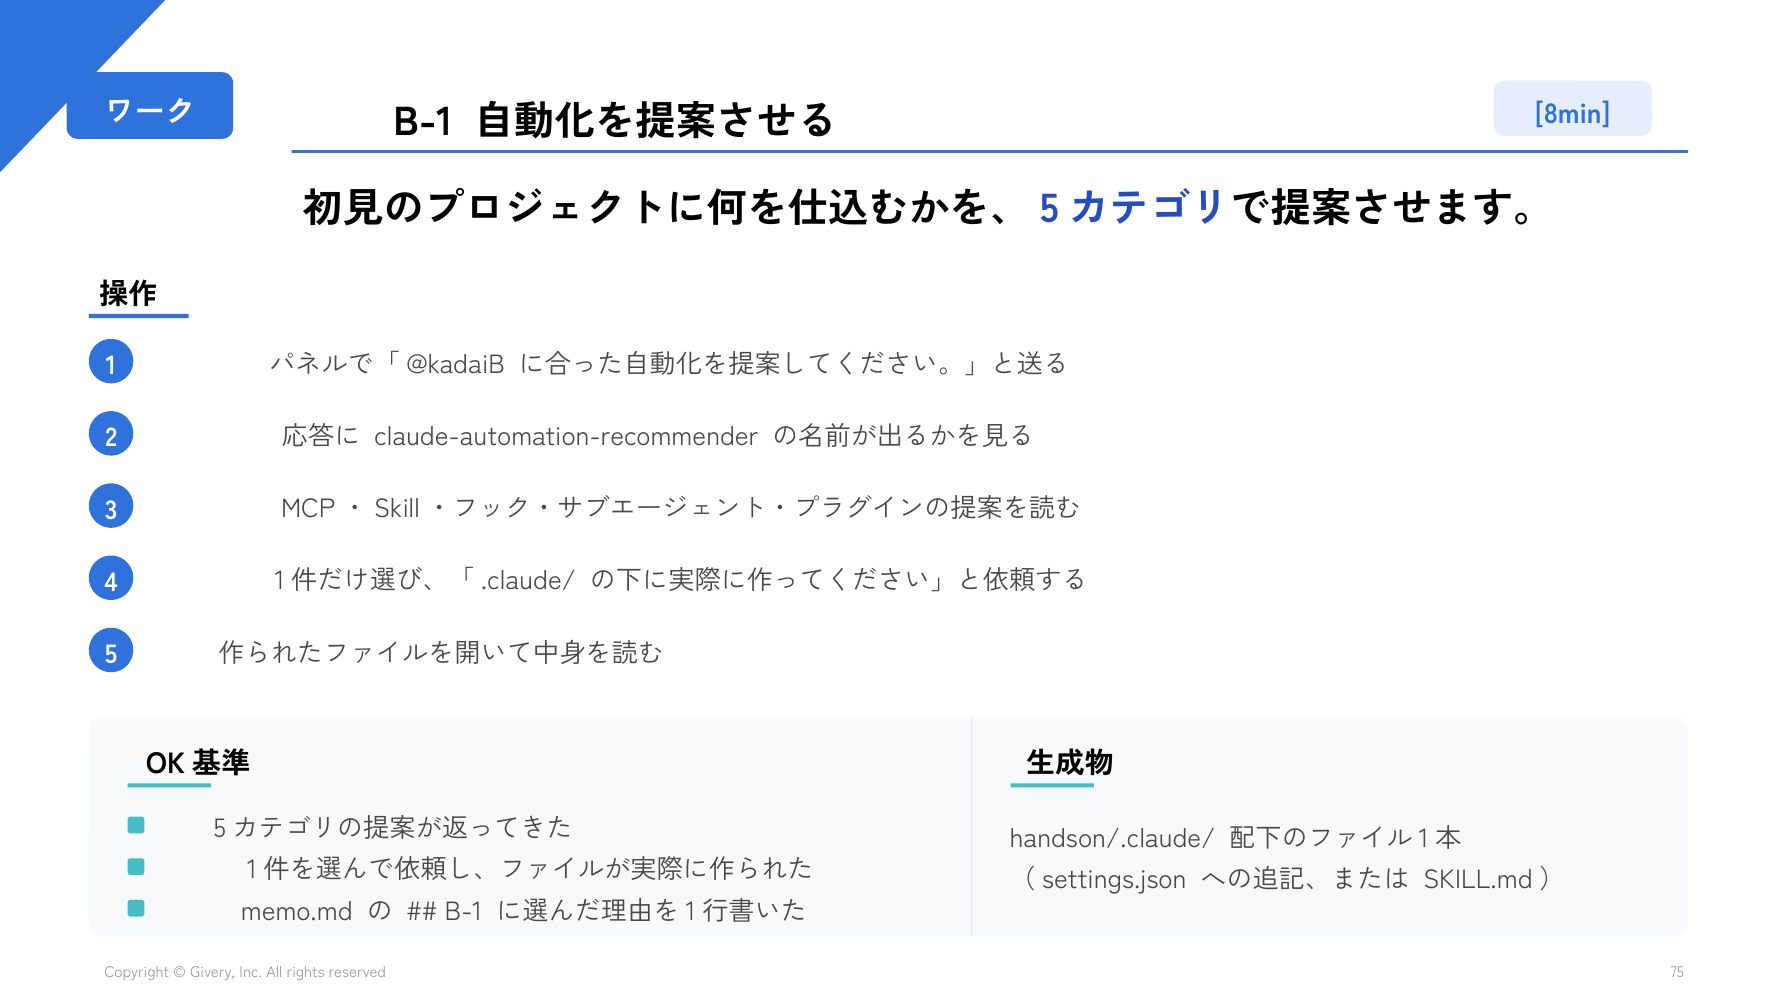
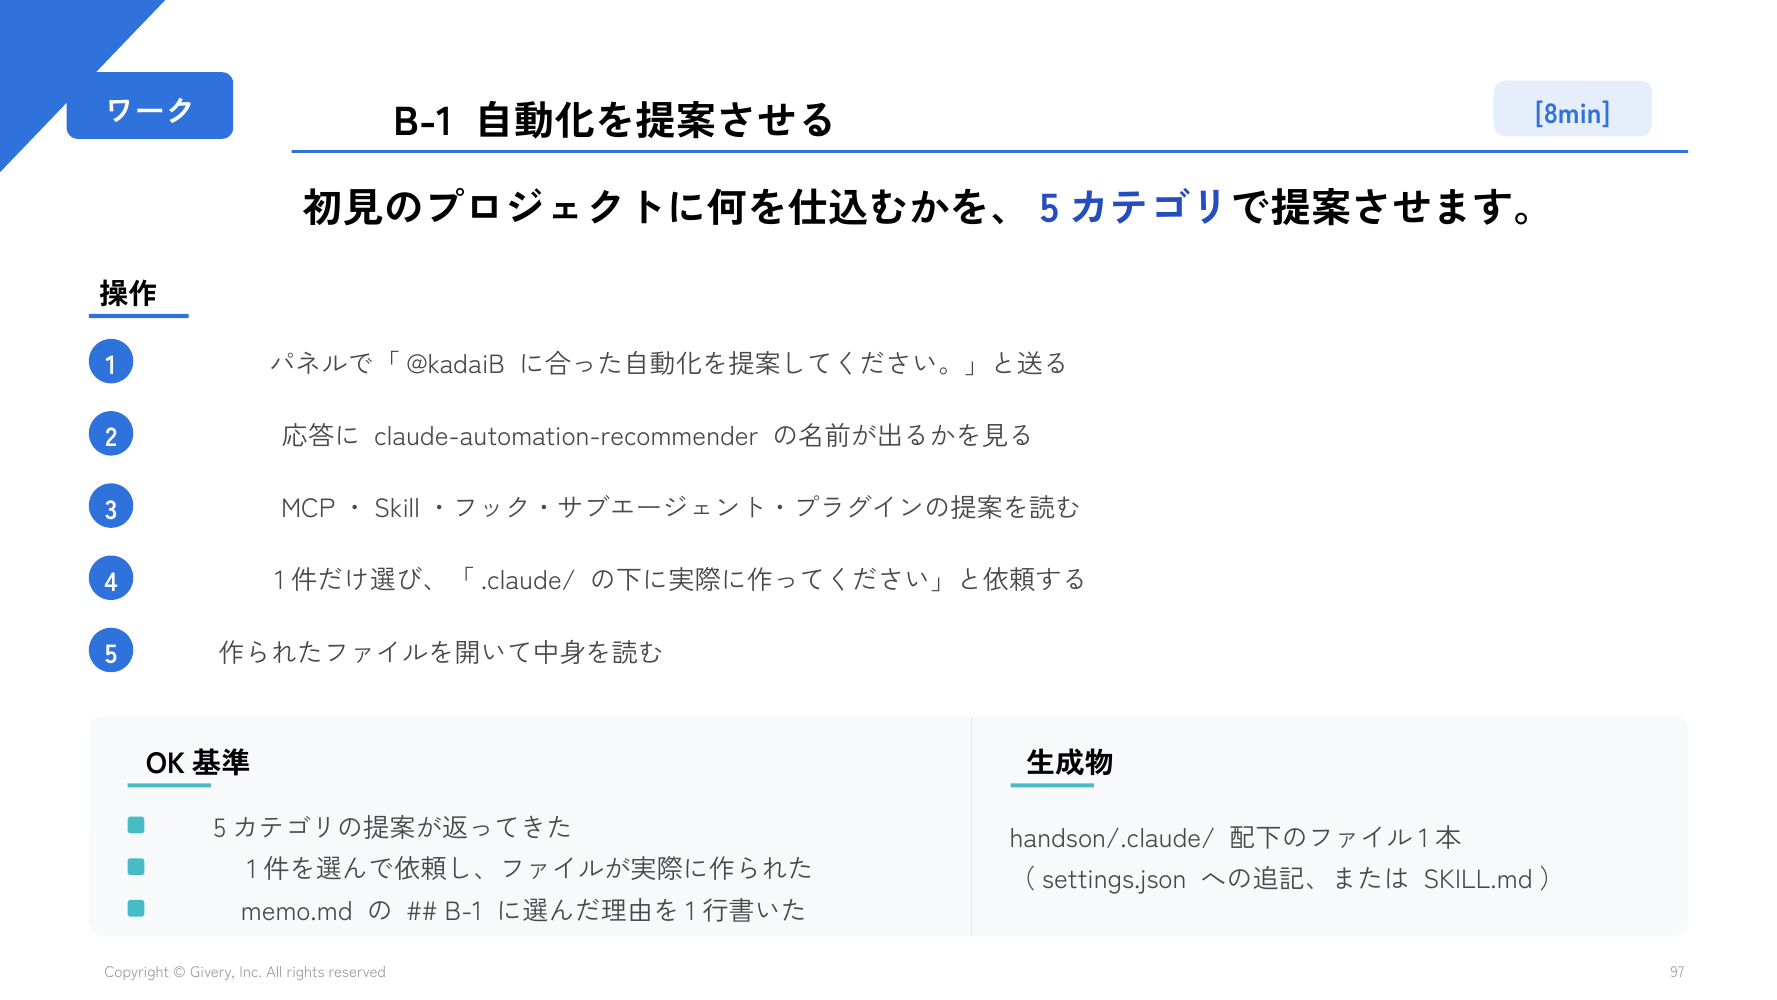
75: 75 -> 97
